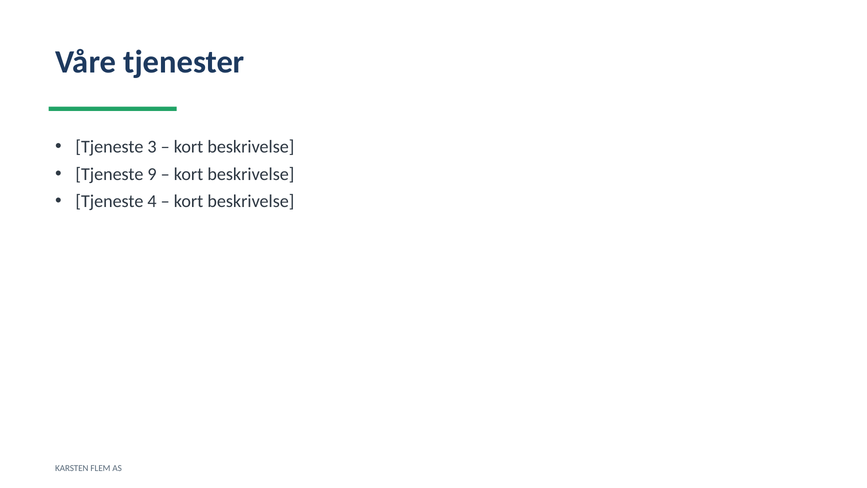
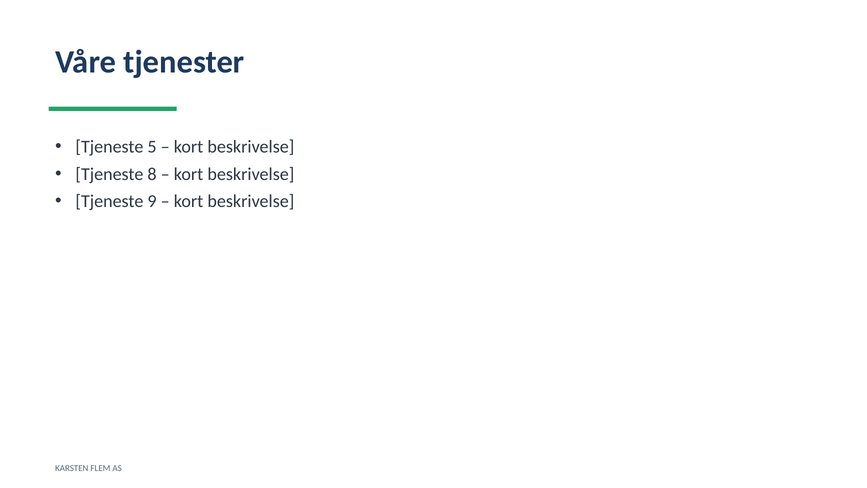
3: 3 -> 5
9: 9 -> 8
4: 4 -> 9
